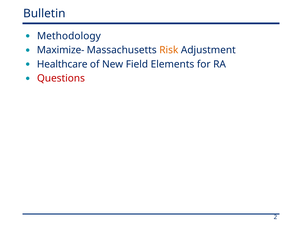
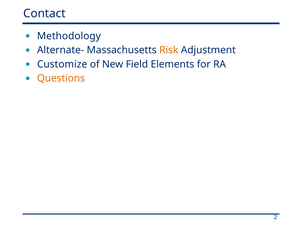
Bulletin: Bulletin -> Contact
Maximize-: Maximize- -> Alternate-
Healthcare: Healthcare -> Customize
Questions colour: red -> orange
